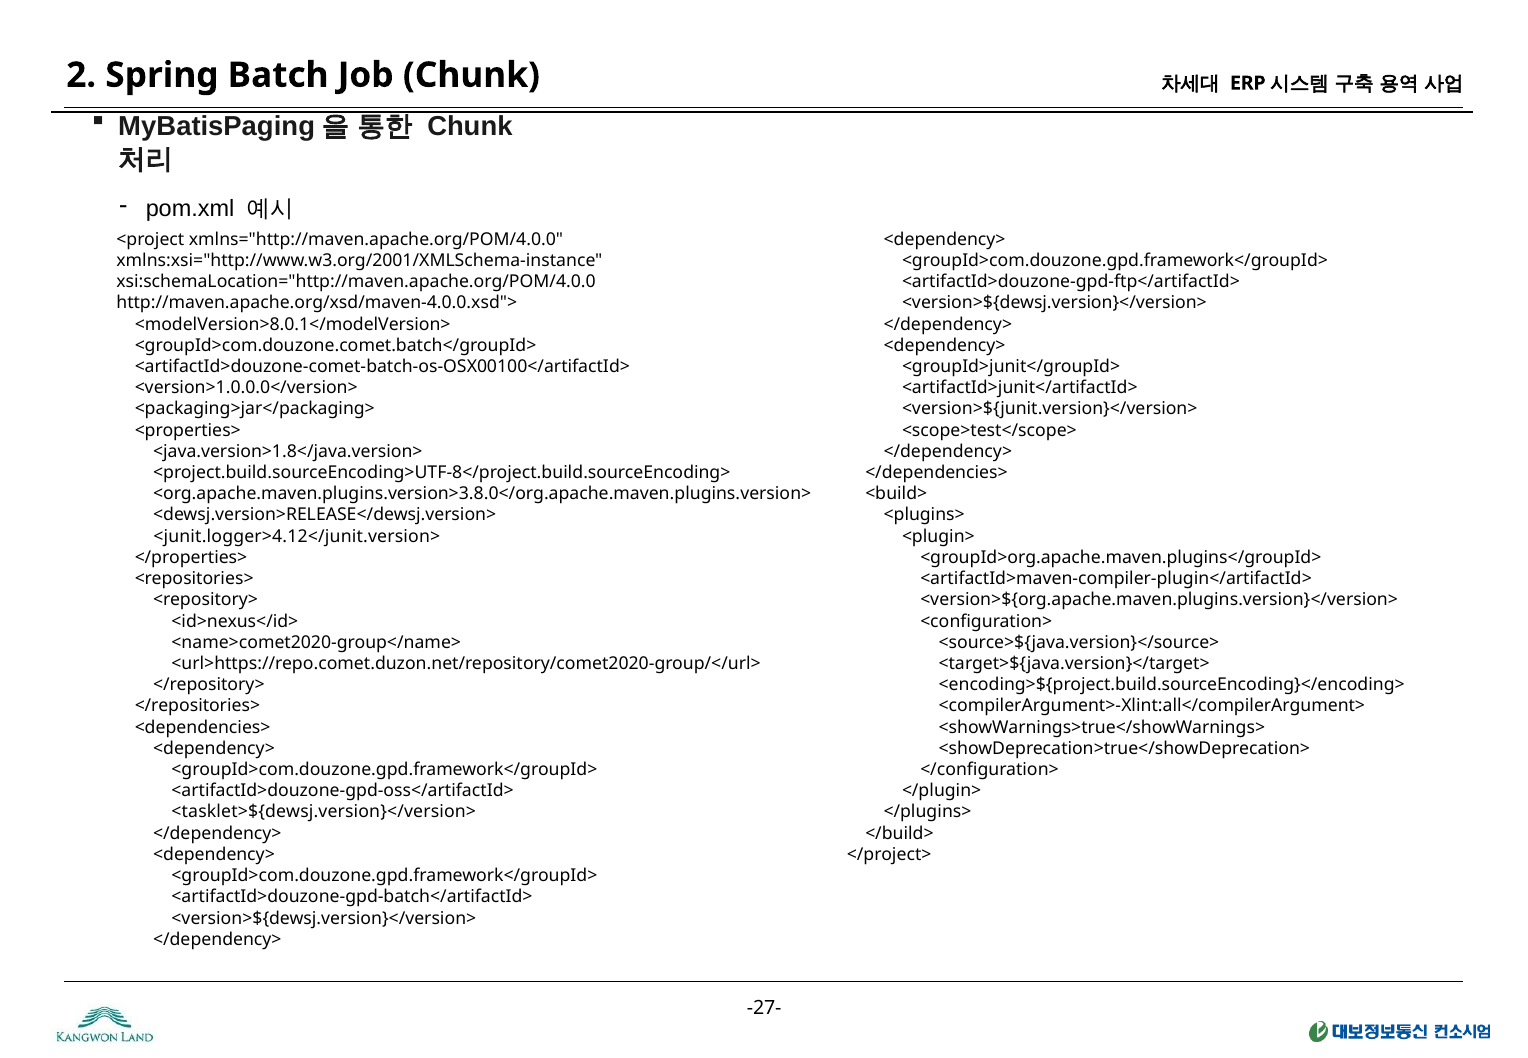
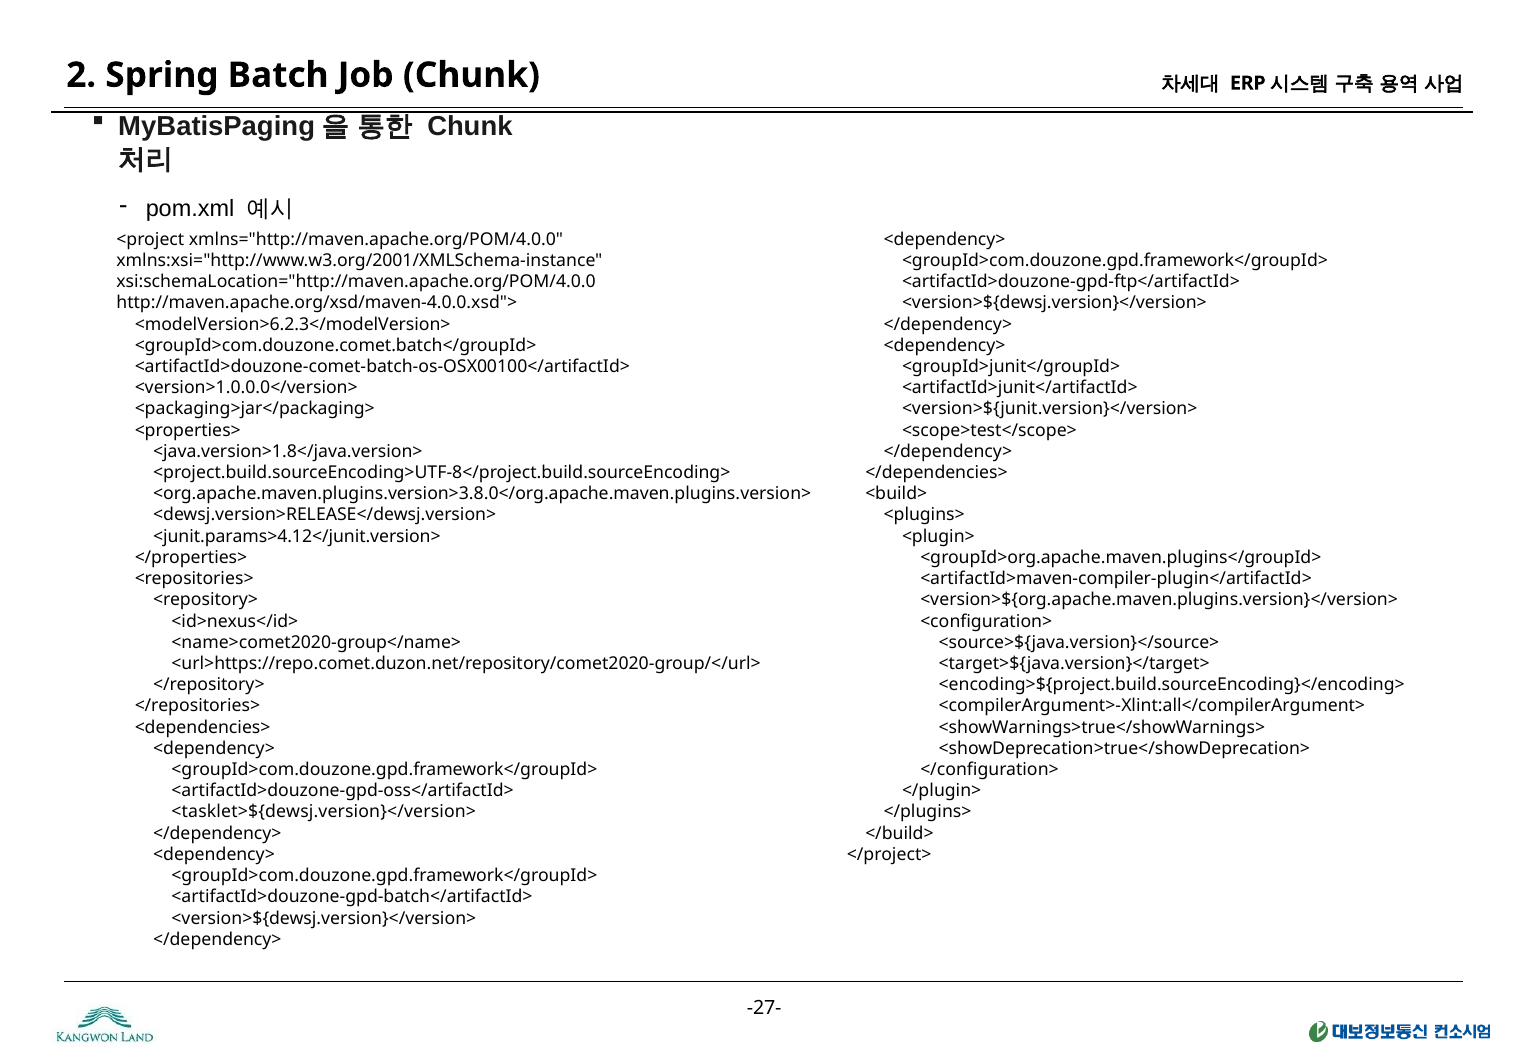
<modelVersion>8.0.1</modelVersion>: <modelVersion>8.0.1</modelVersion> -> <modelVersion>6.2.3</modelVersion>
<junit.logger>4.12</junit.version>: <junit.logger>4.12</junit.version> -> <junit.params>4.12</junit.version>
